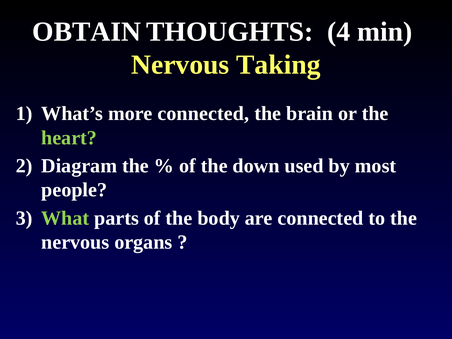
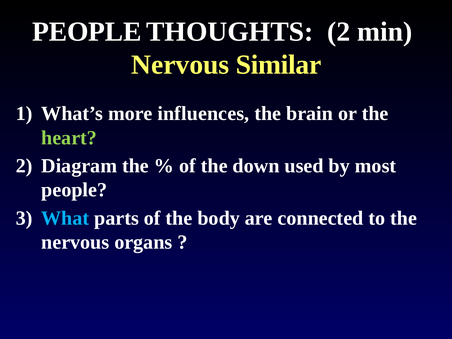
OBTAIN at (87, 32): OBTAIN -> PEOPLE
THOUGHTS 4: 4 -> 2
Taking: Taking -> Similar
more connected: connected -> influences
What colour: light green -> light blue
